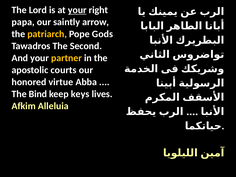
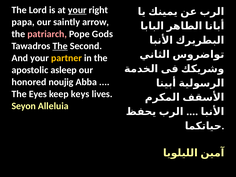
patriarch colour: yellow -> pink
The at (60, 46) underline: none -> present
courts: courts -> asleep
virtue: virtue -> noujig
Bind: Bind -> Eyes
Afkim: Afkim -> Seyon
